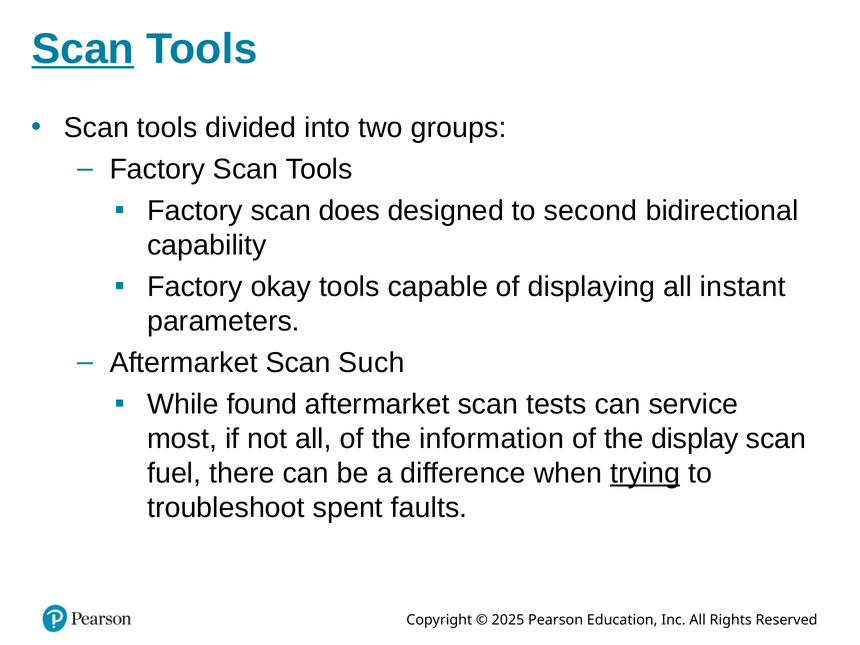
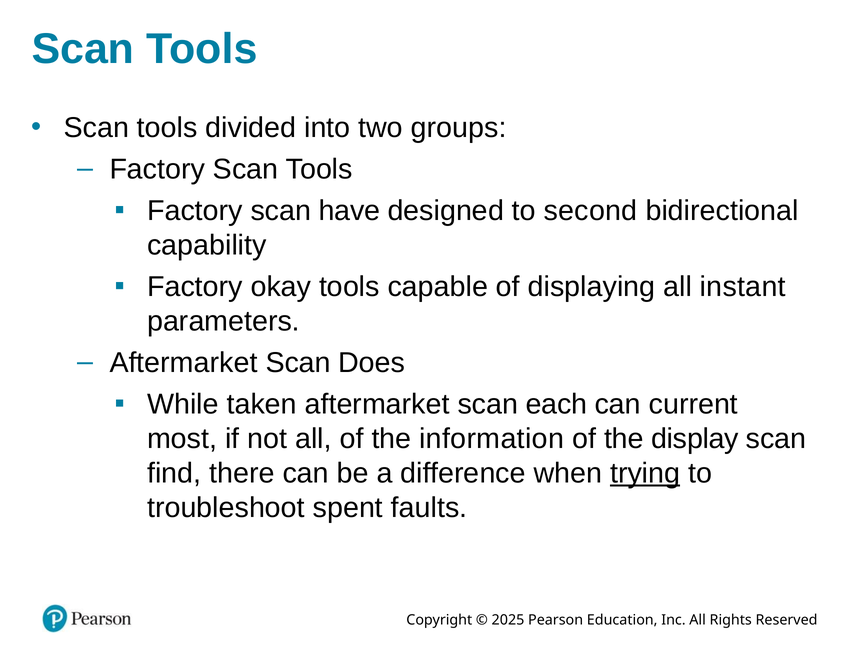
Scan at (83, 49) underline: present -> none
does: does -> have
Such: Such -> Does
found: found -> taken
tests: tests -> each
service: service -> current
fuel: fuel -> find
